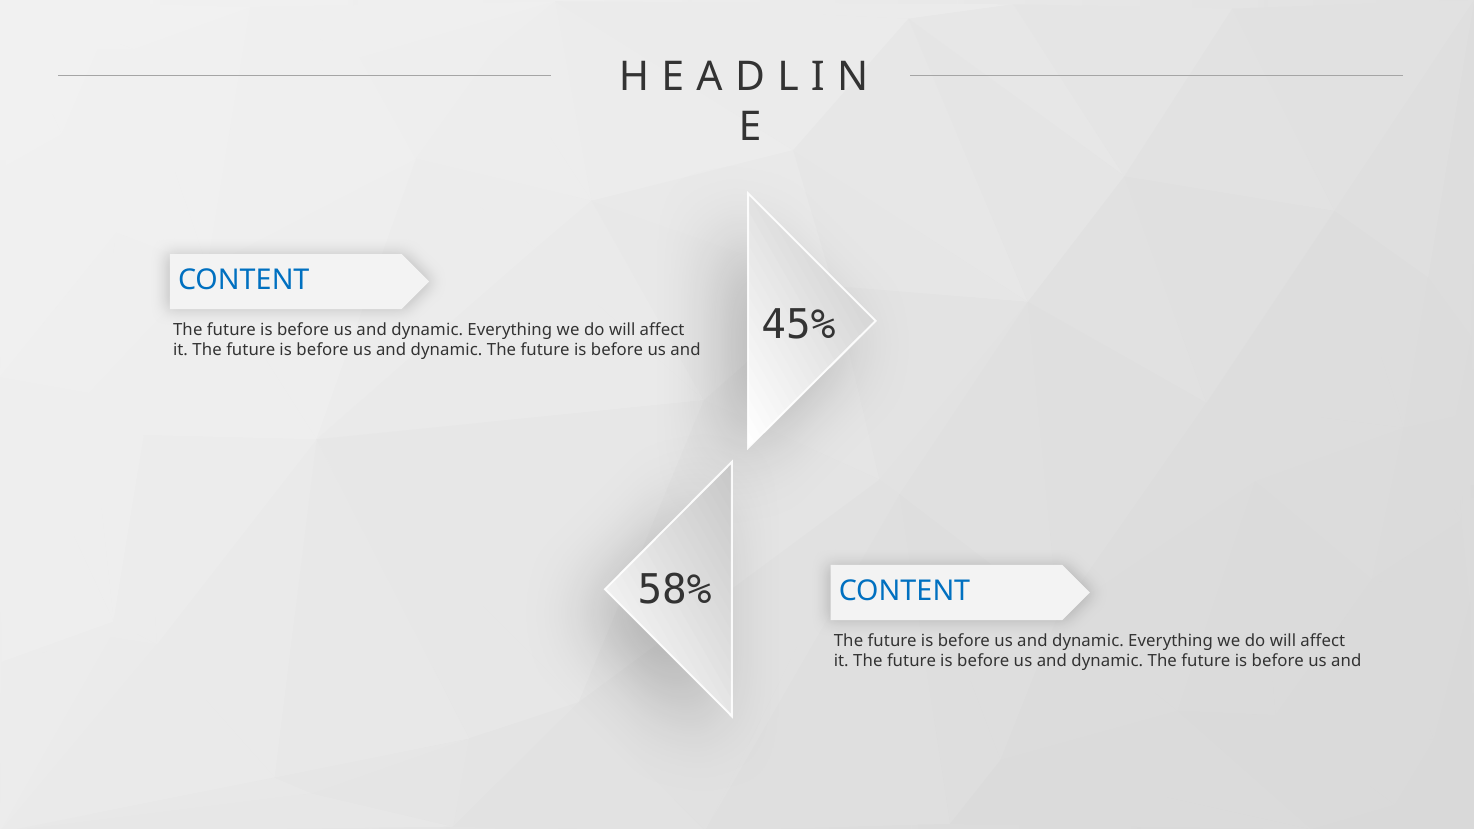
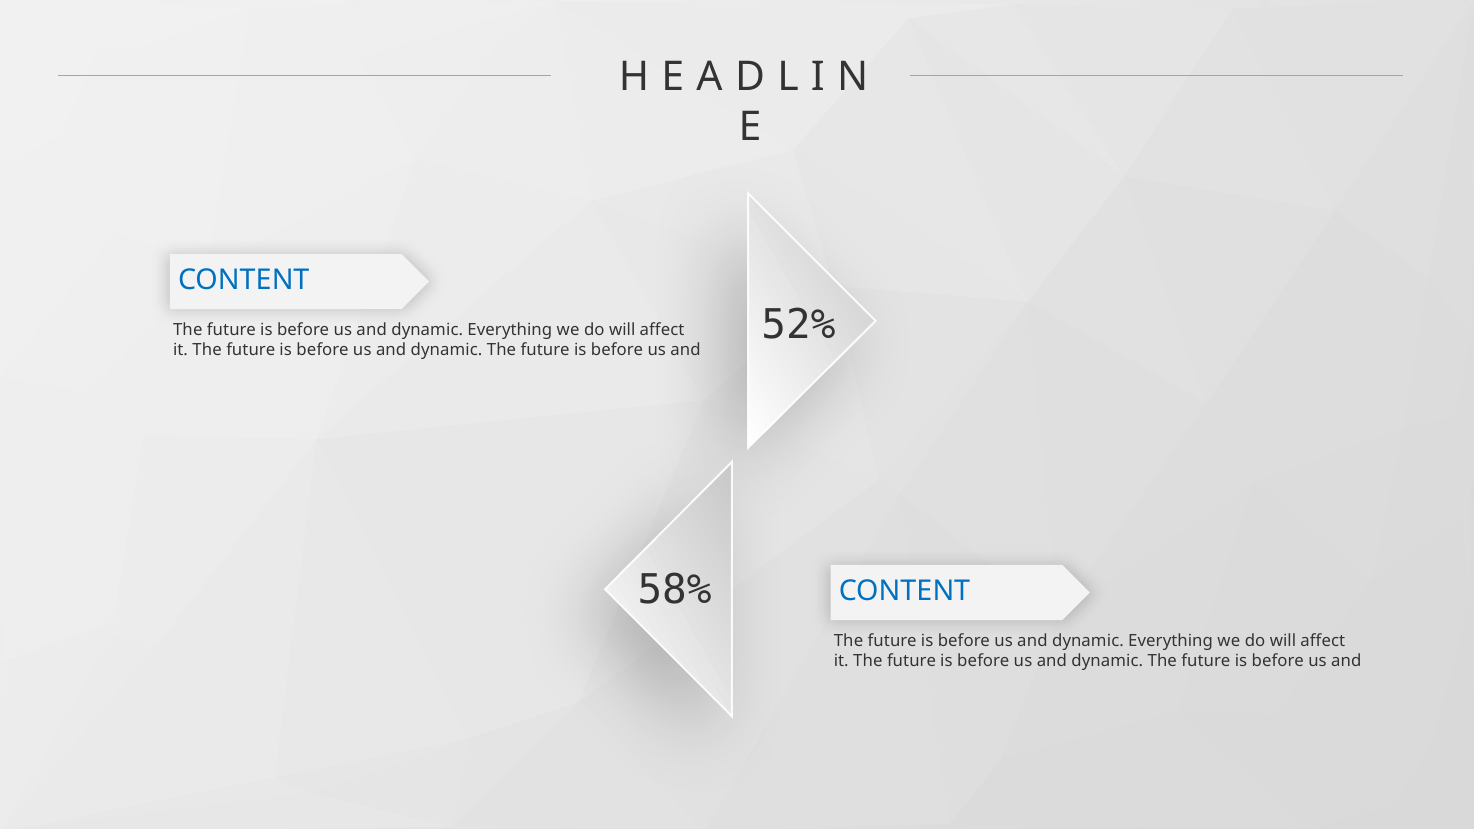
45%: 45% -> 52%
